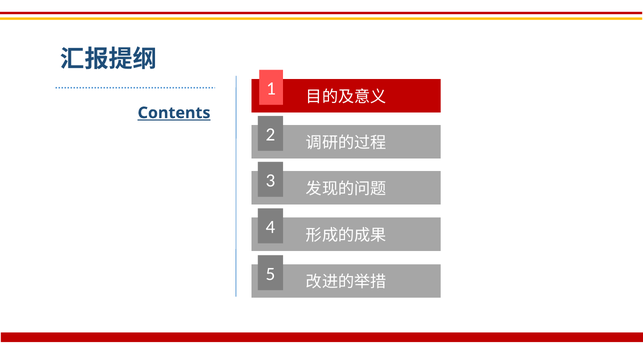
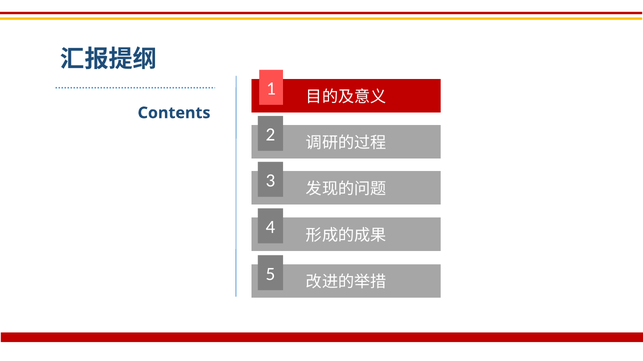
Contents underline: present -> none
